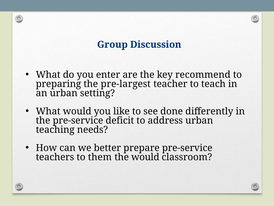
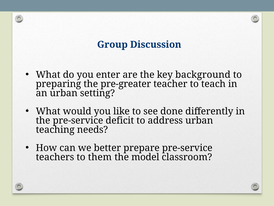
recommend: recommend -> background
pre-largest: pre-largest -> pre-greater
the would: would -> model
